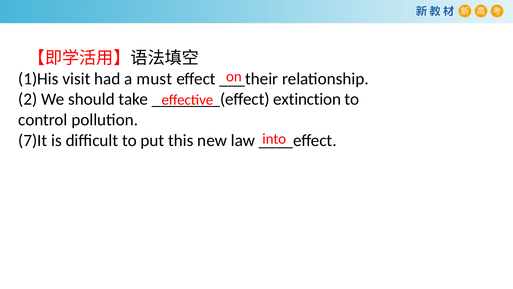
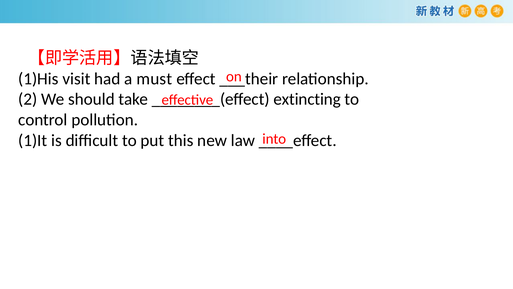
extinction: extinction -> extincting
7)It: 7)It -> 1)It
